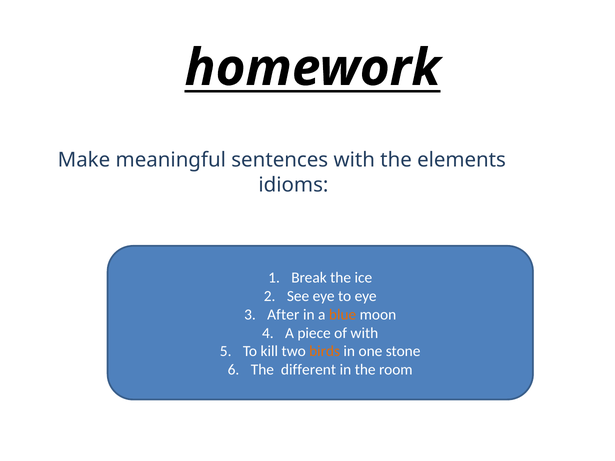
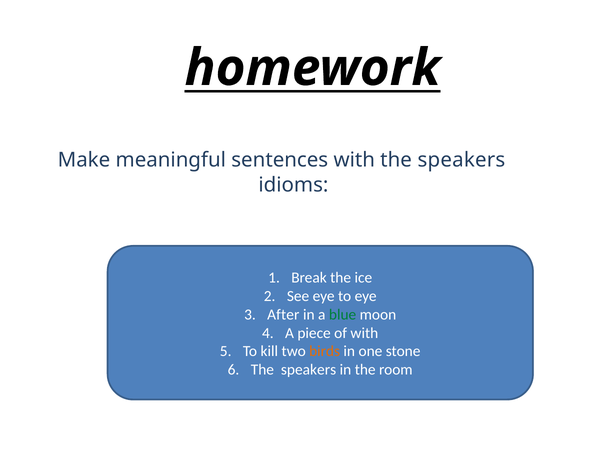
with the elements: elements -> speakers
blue colour: orange -> green
different at (309, 370): different -> speakers
